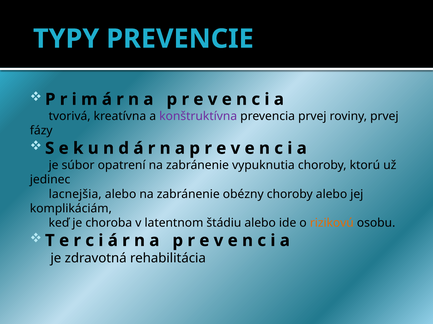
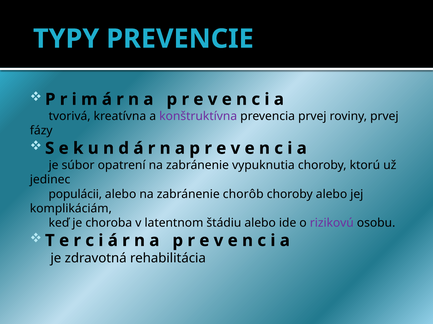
lacnejšia: lacnejšia -> populácii
obézny: obézny -> chorôb
rizikovú colour: orange -> purple
